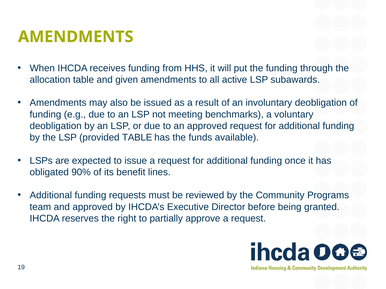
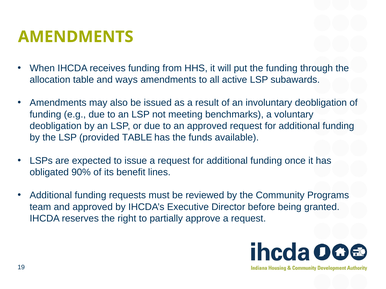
given: given -> ways
